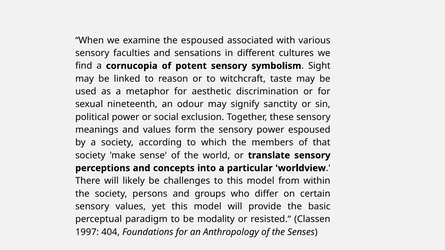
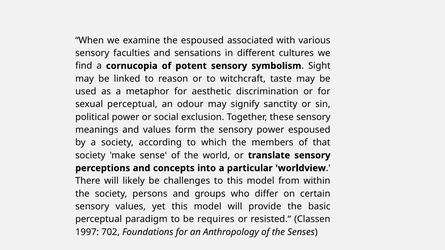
sexual nineteenth: nineteenth -> perceptual
modality: modality -> requires
404: 404 -> 702
